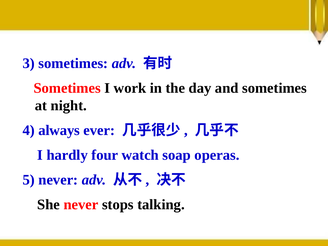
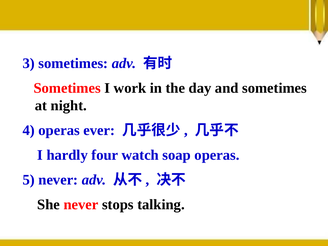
4 always: always -> operas
